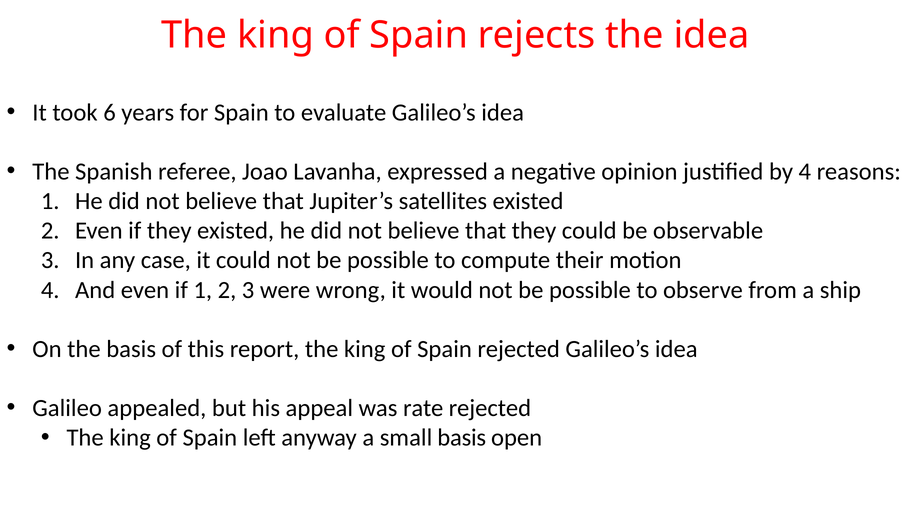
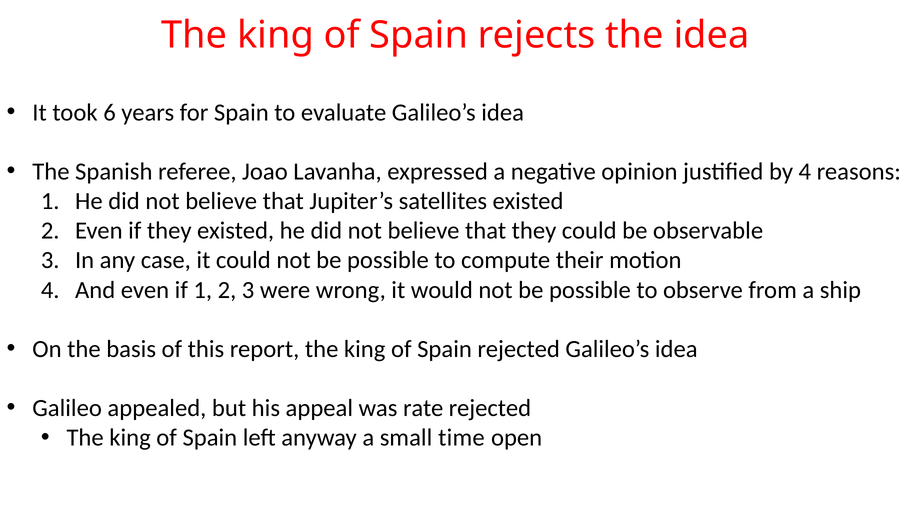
small basis: basis -> time
